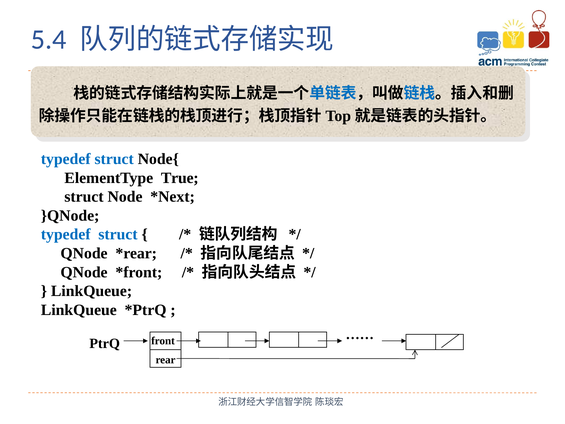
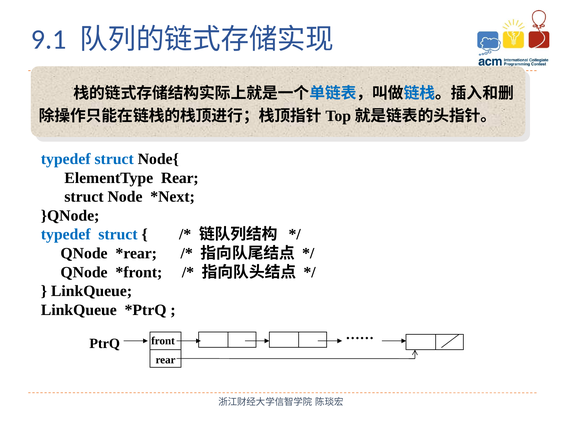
5.4: 5.4 -> 9.1
ElementType True: True -> Rear
